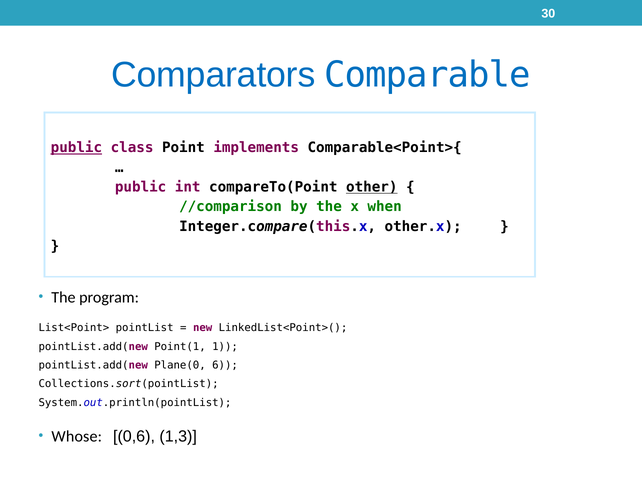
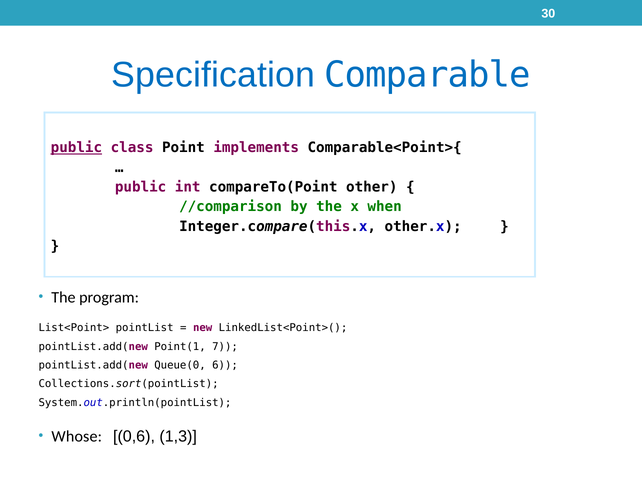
Comparators: Comparators -> Specification
other underline: present -> none
1: 1 -> 7
Plane(0: Plane(0 -> Queue(0
